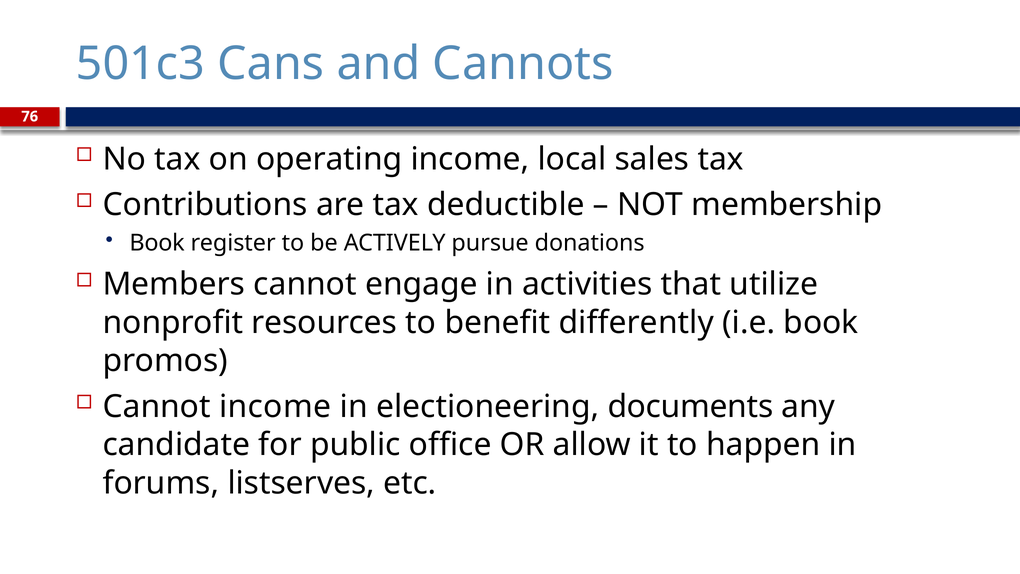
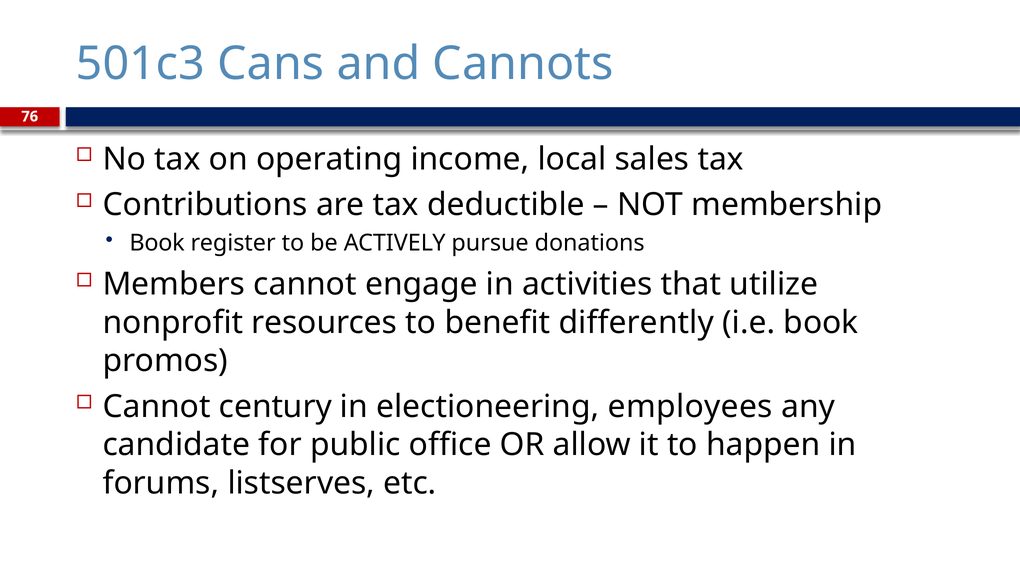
Cannot income: income -> century
documents: documents -> employees
